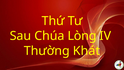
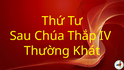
Lòng: Lòng -> Thắp
